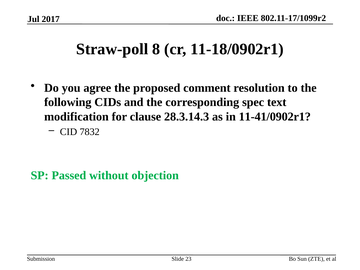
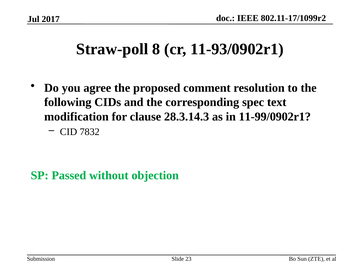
11-18/0902r1: 11-18/0902r1 -> 11-93/0902r1
11-41/0902r1: 11-41/0902r1 -> 11-99/0902r1
